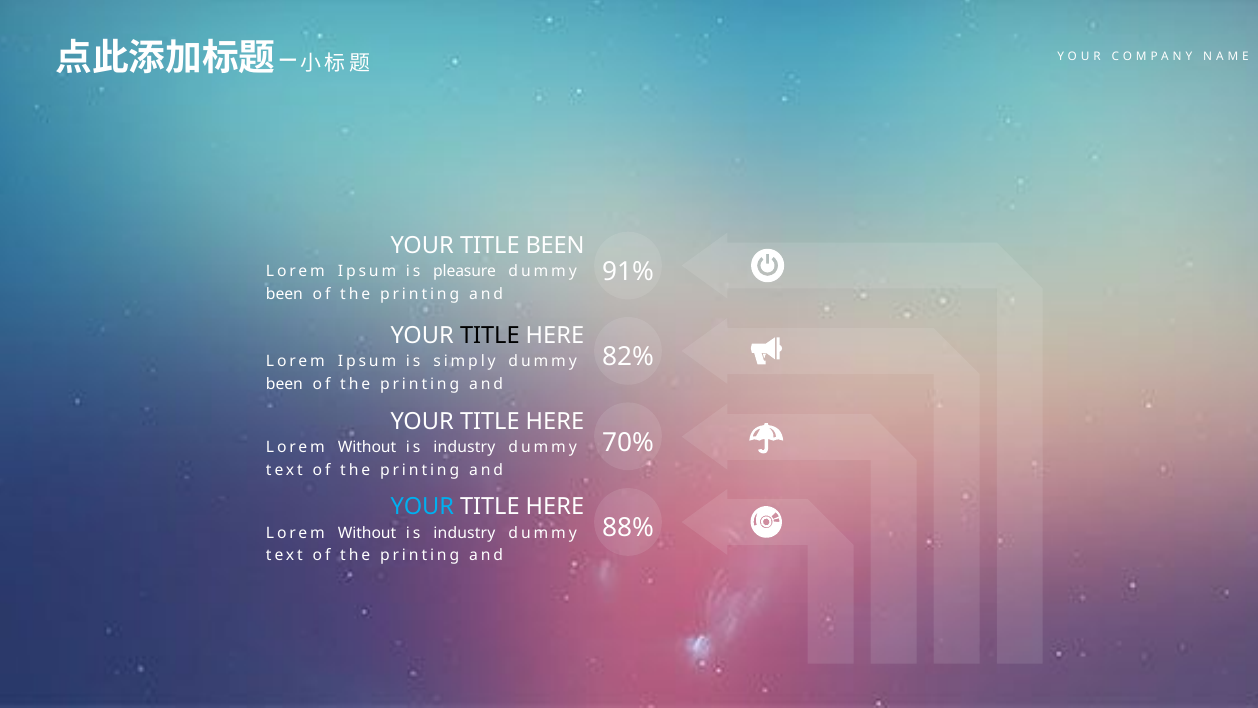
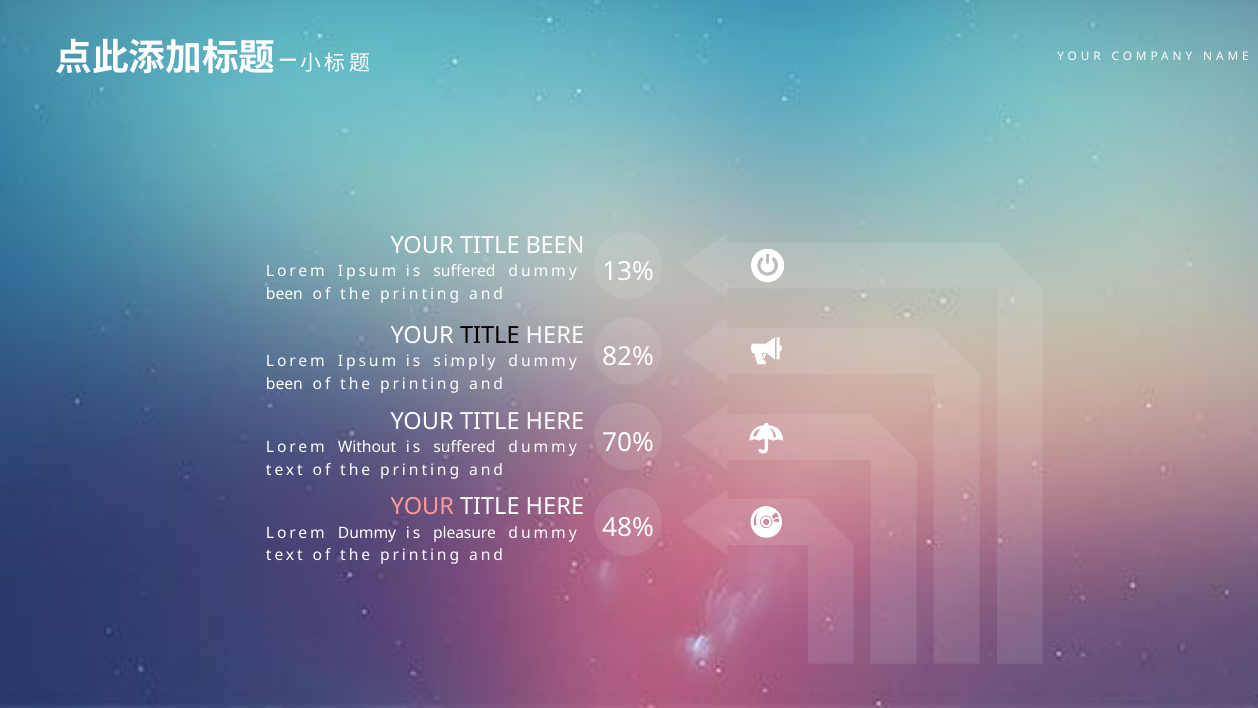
91%: 91% -> 13%
Ipsum is pleasure: pleasure -> suffered
industry at (464, 447): industry -> suffered
YOUR at (422, 507) colour: light blue -> pink
88%: 88% -> 48%
Without at (367, 533): Without -> Dummy
industry at (464, 533): industry -> pleasure
